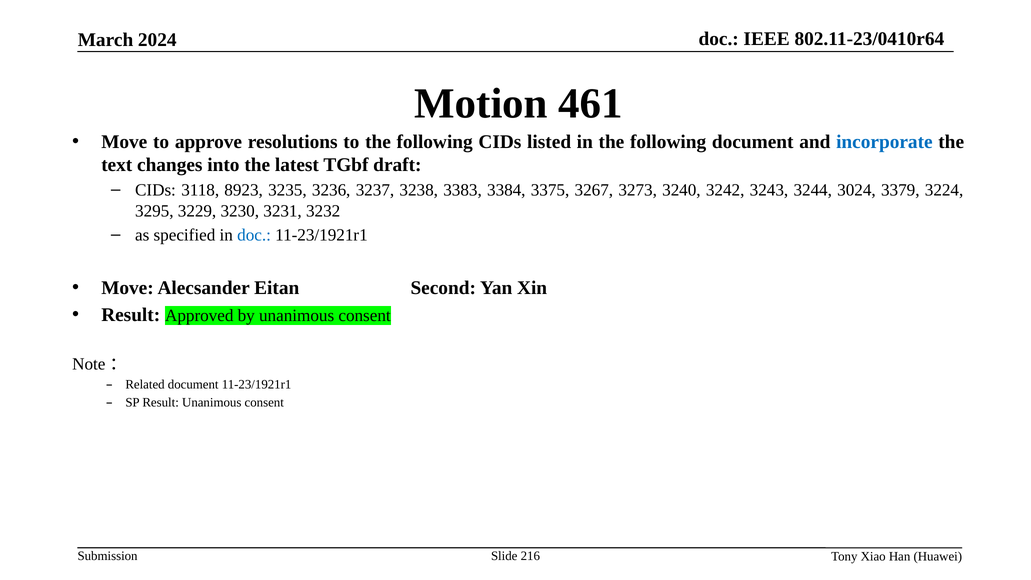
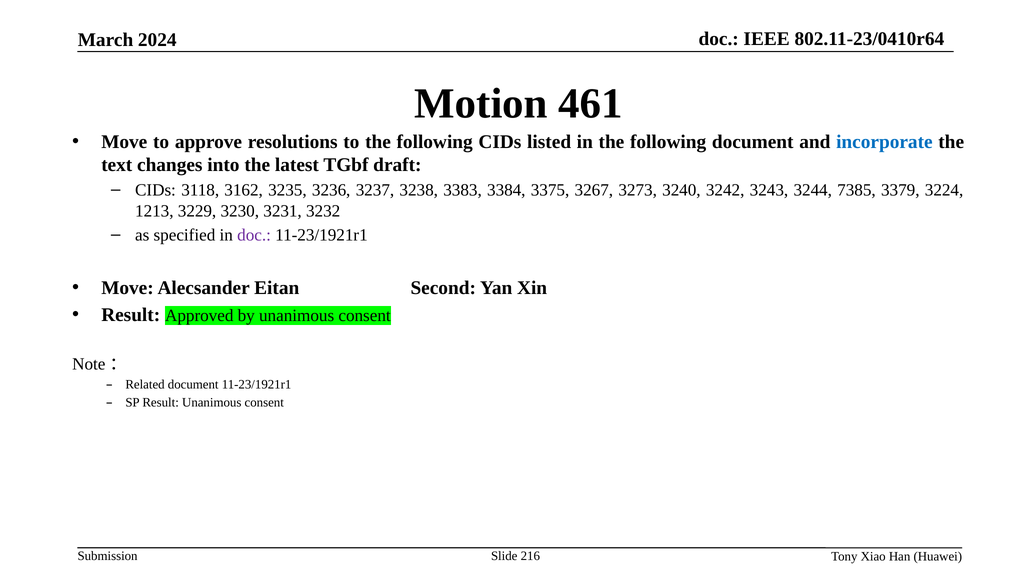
8923: 8923 -> 3162
3024: 3024 -> 7385
3295: 3295 -> 1213
doc at (254, 235) colour: blue -> purple
